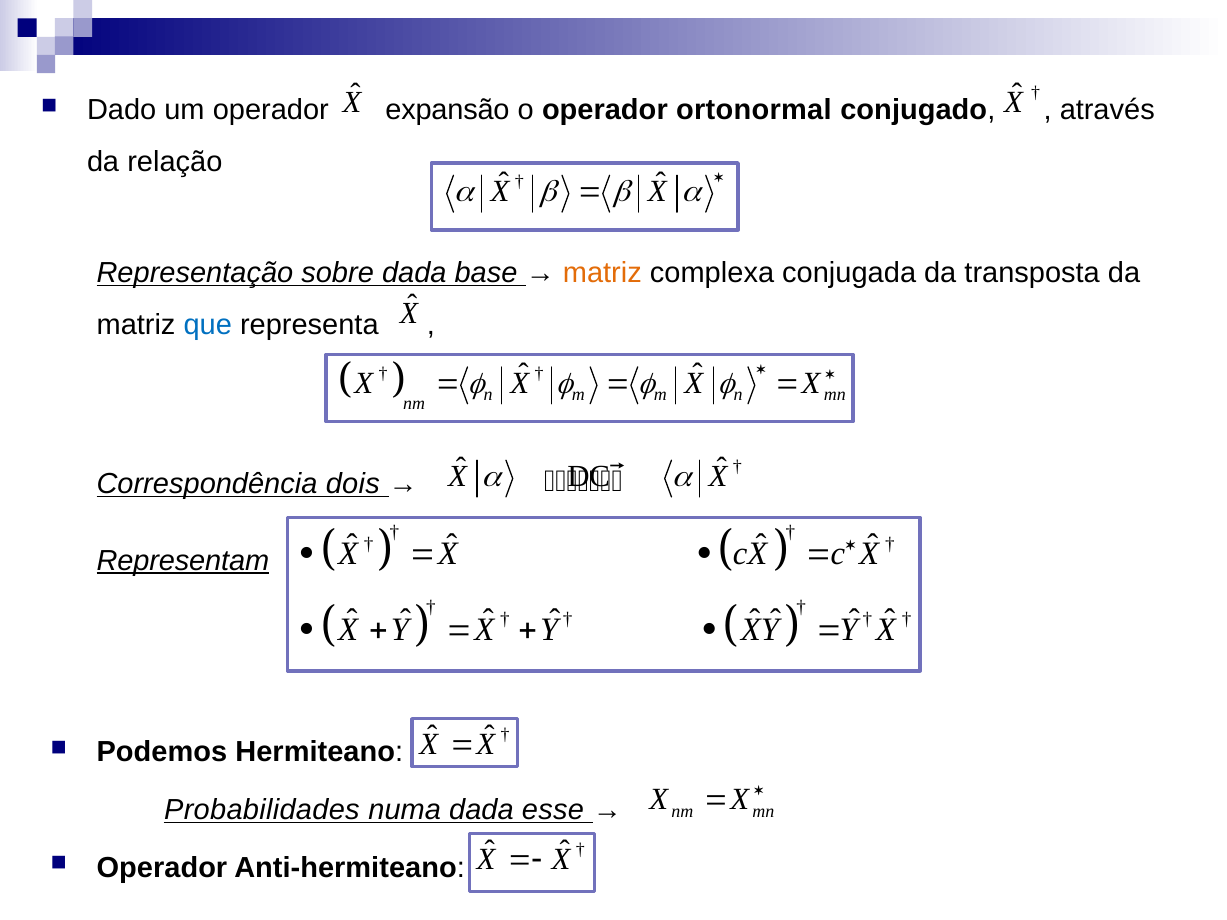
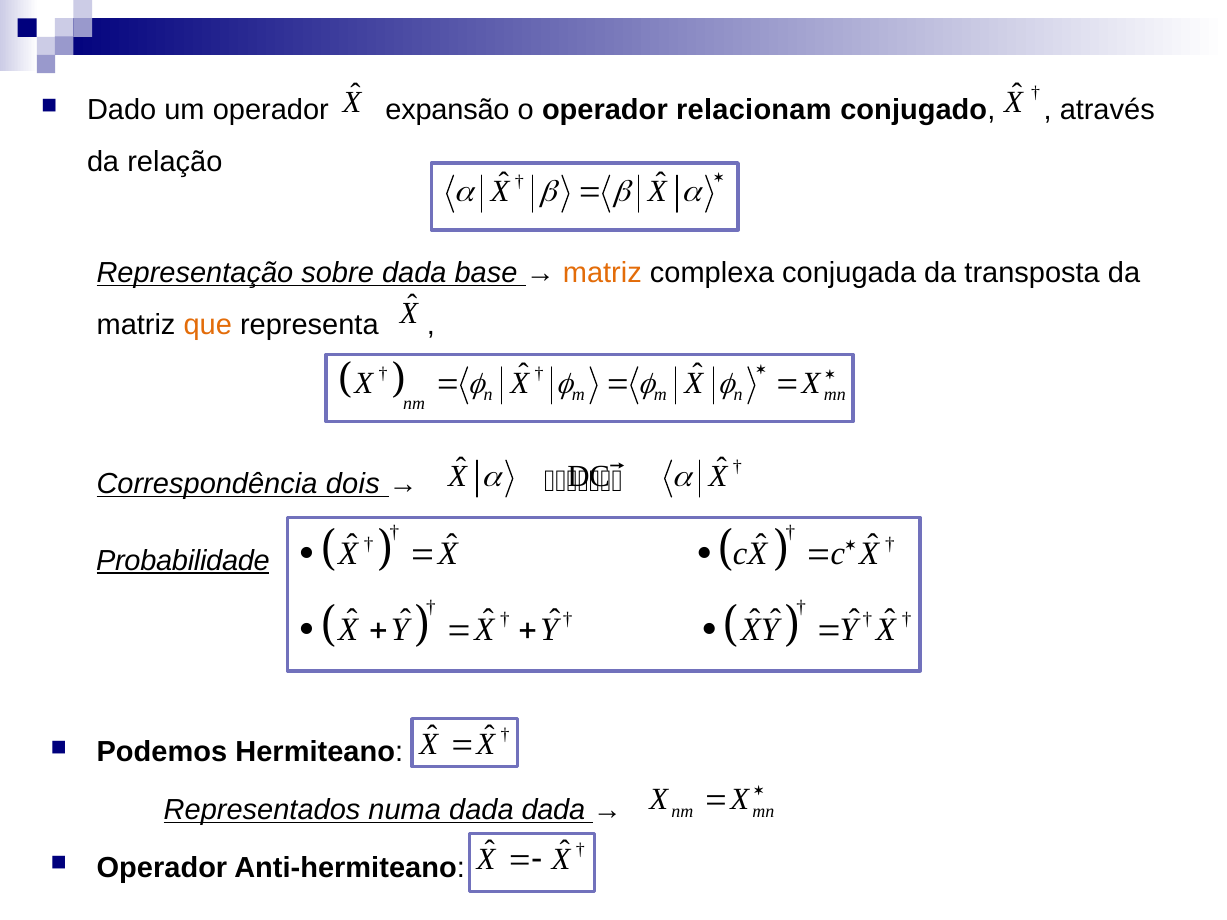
ortonormal: ortonormal -> relacionam
que colour: blue -> orange
Representam: Representam -> Probabilidade
Probabilidades: Probabilidades -> Representados
dada esse: esse -> dada
